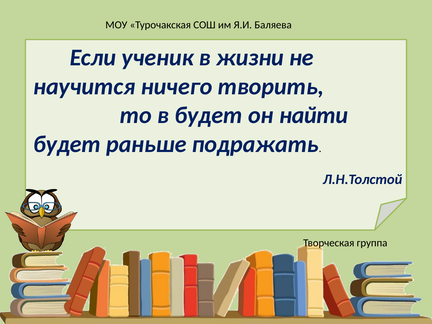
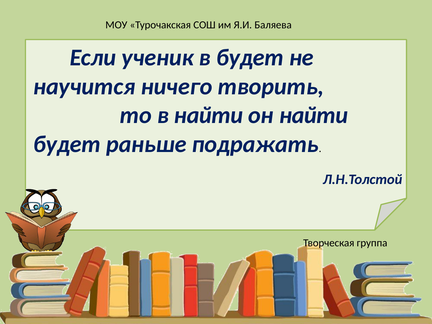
в жизни: жизни -> будет
в будет: будет -> найти
